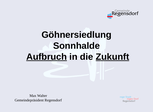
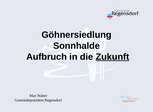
Aufbruch underline: present -> none
